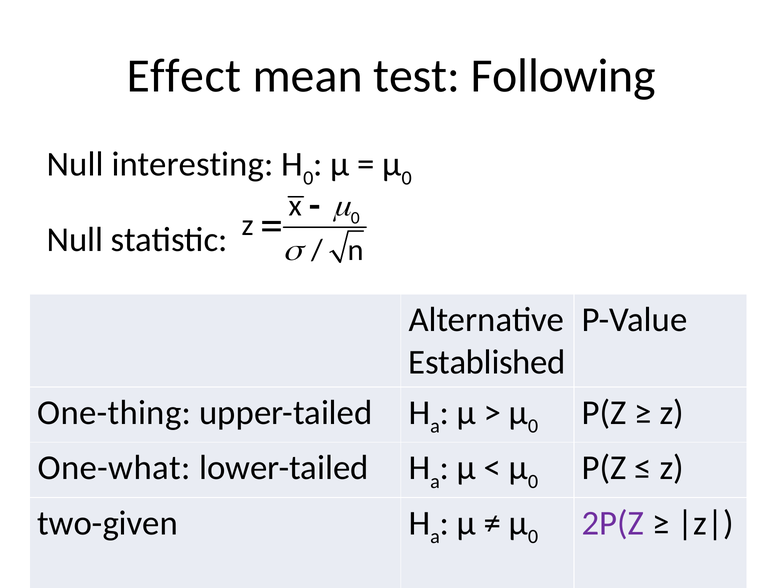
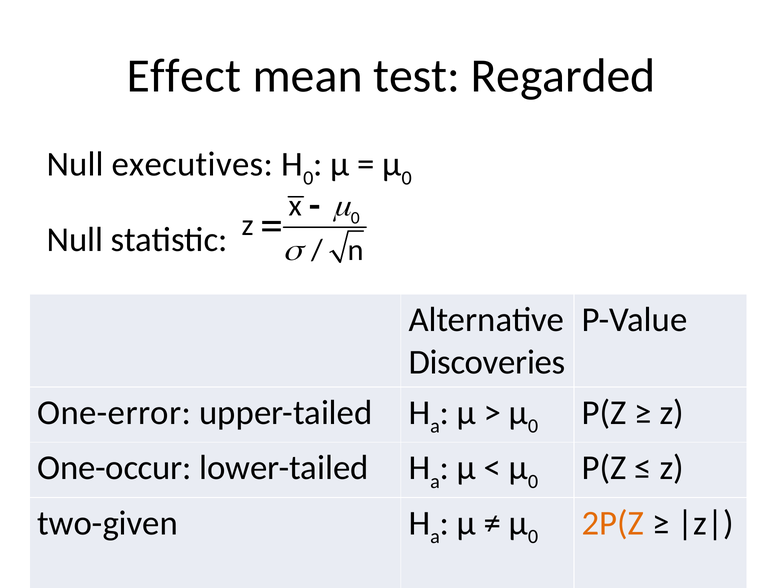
Following: Following -> Regarded
interesting: interesting -> executives
Established: Established -> Discoveries
One-thing: One-thing -> One-error
One-what: One-what -> One-occur
2P(Z colour: purple -> orange
